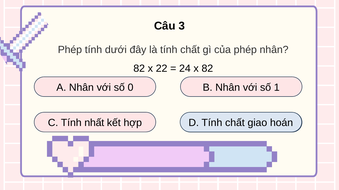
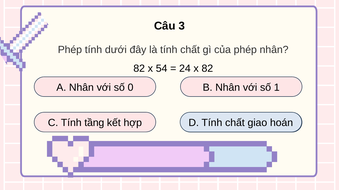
22: 22 -> 54
nhất: nhất -> tầng
